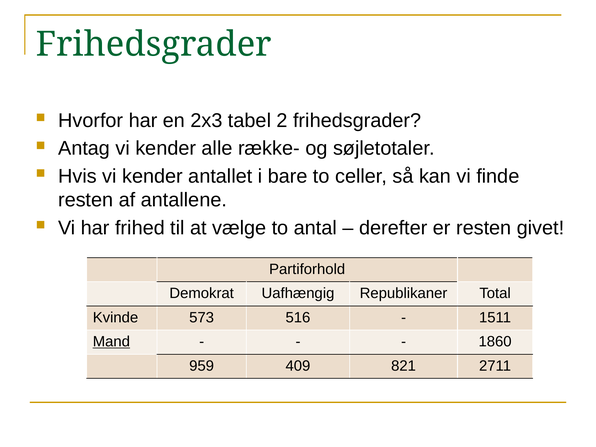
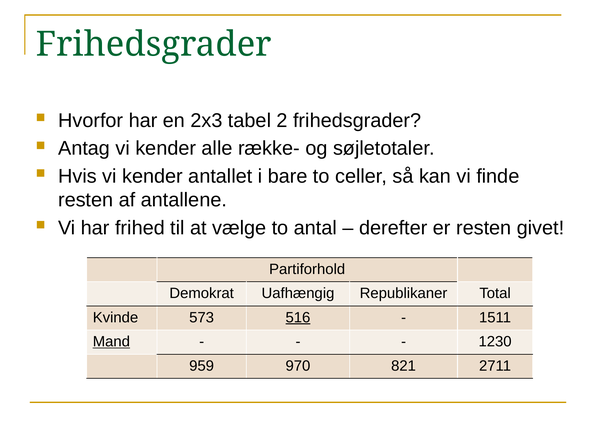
516 underline: none -> present
1860: 1860 -> 1230
409: 409 -> 970
